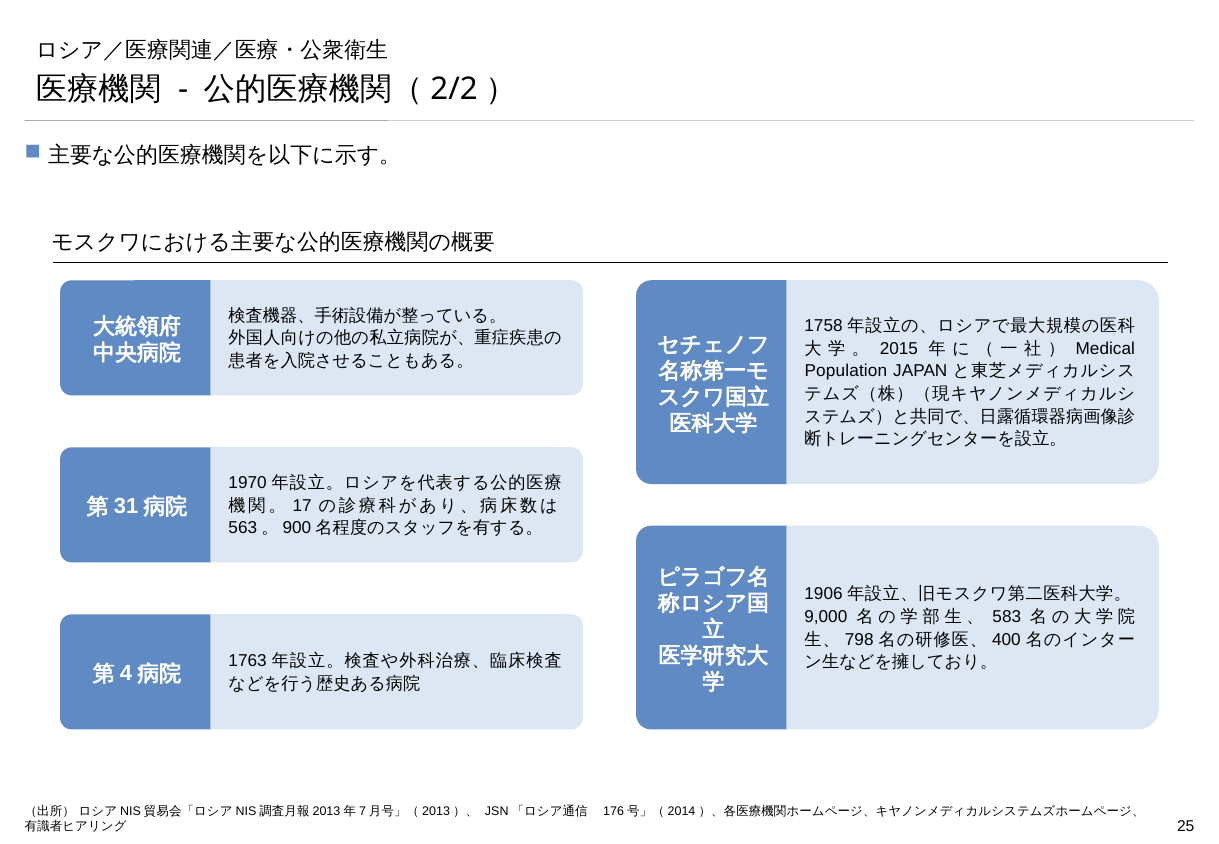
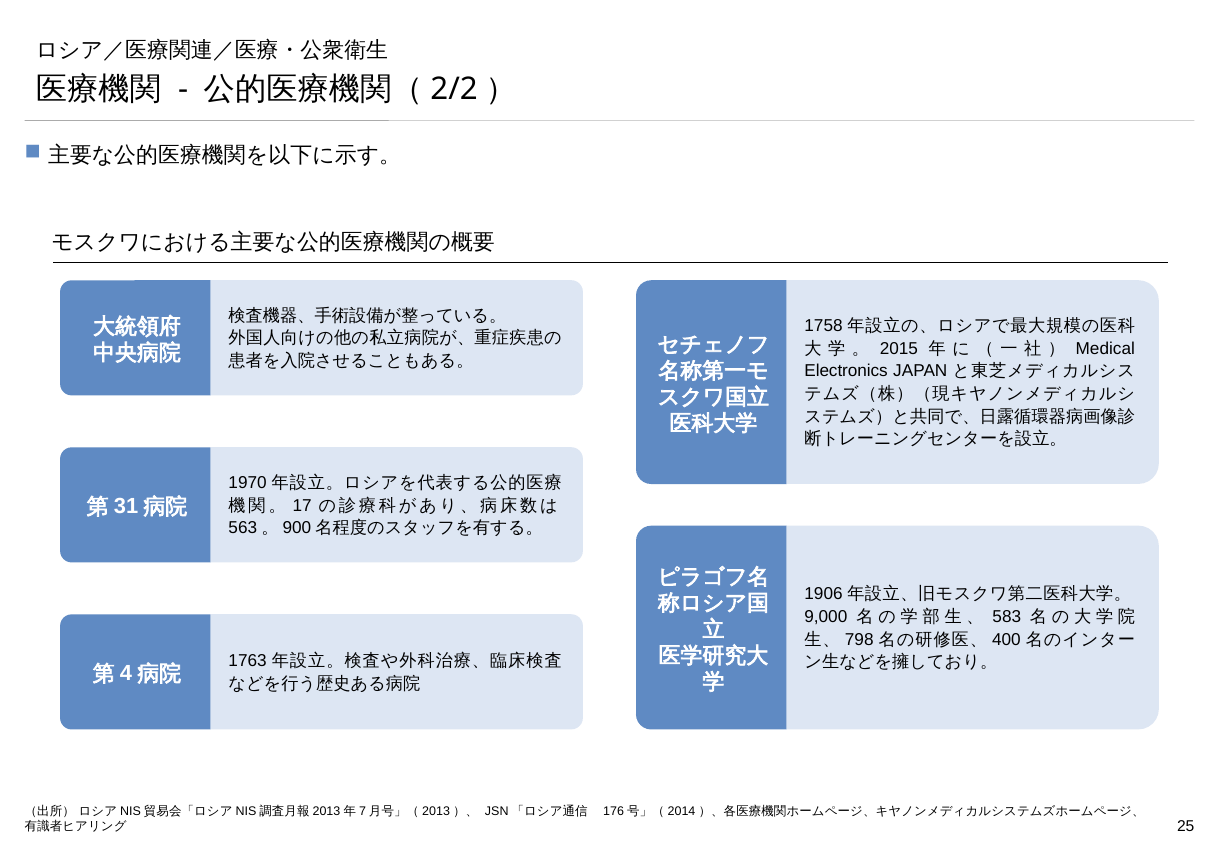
Population: Population -> Electronics
